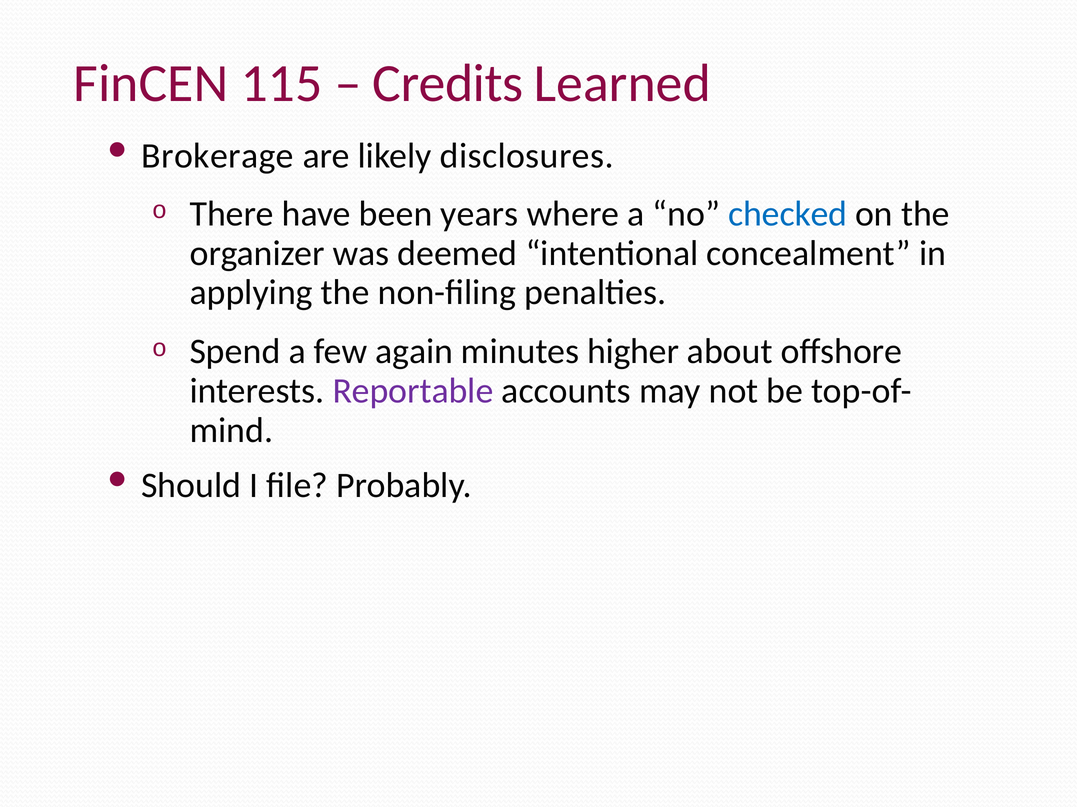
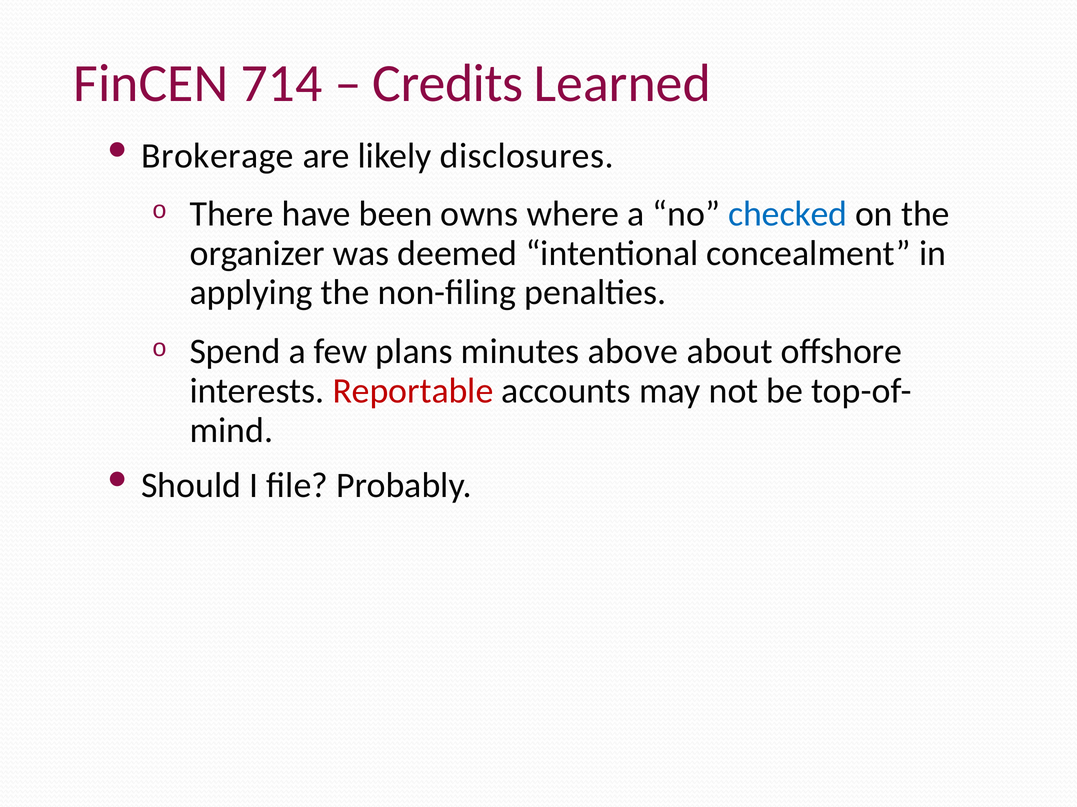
115: 115 -> 714
years: years -> owns
again: again -> plans
higher: higher -> above
Reportable colour: purple -> red
